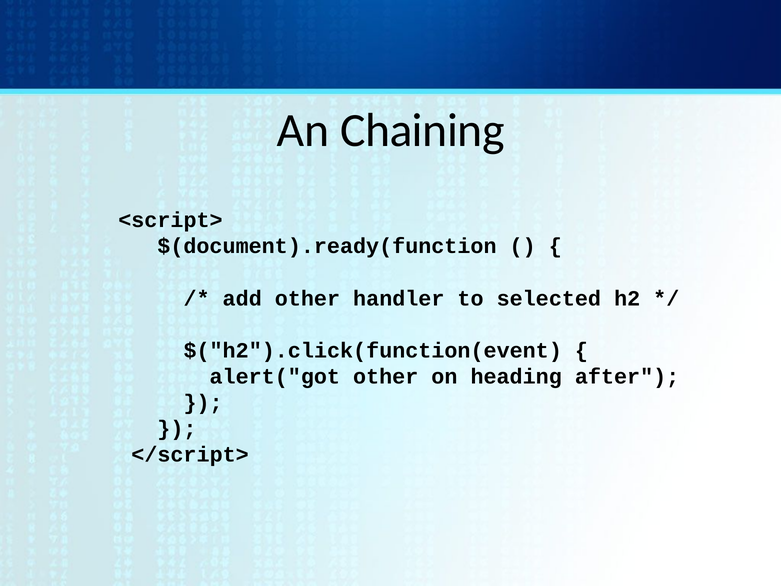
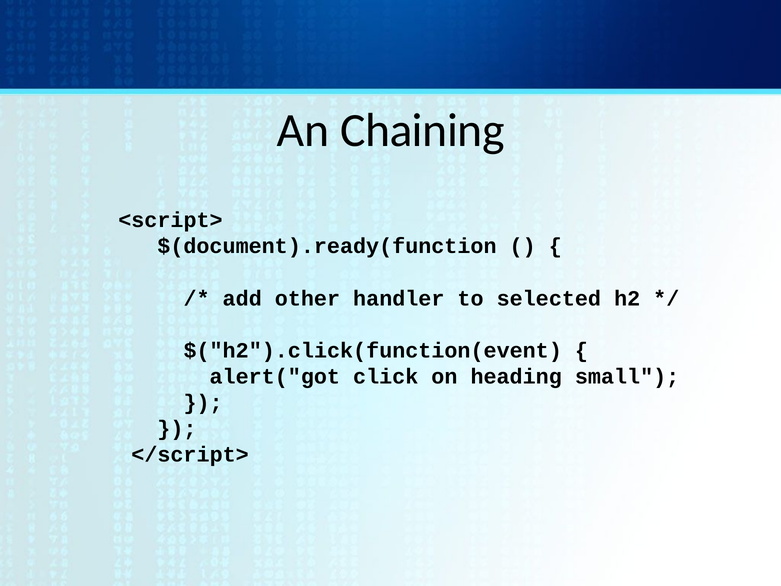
alert("got other: other -> click
after: after -> small
